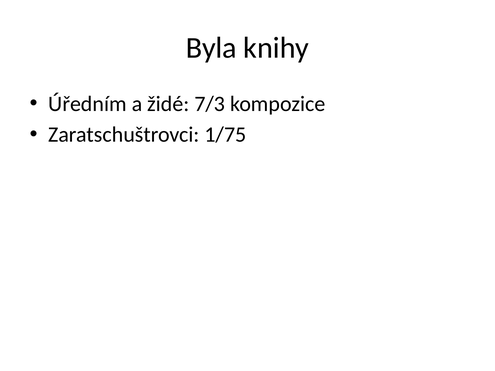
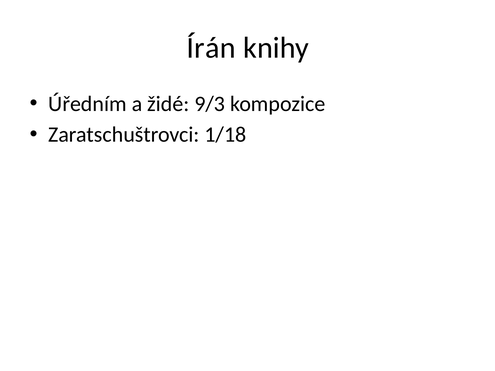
Byla: Byla -> Írán
7/3: 7/3 -> 9/3
1/75: 1/75 -> 1/18
